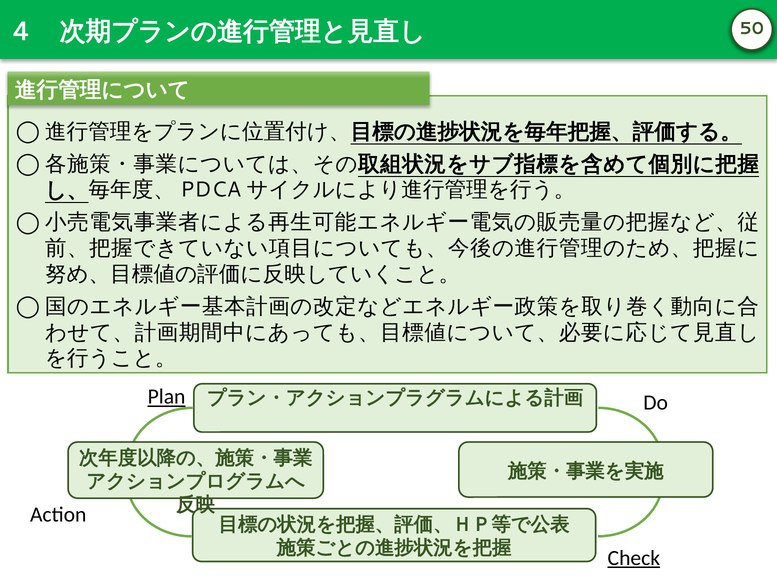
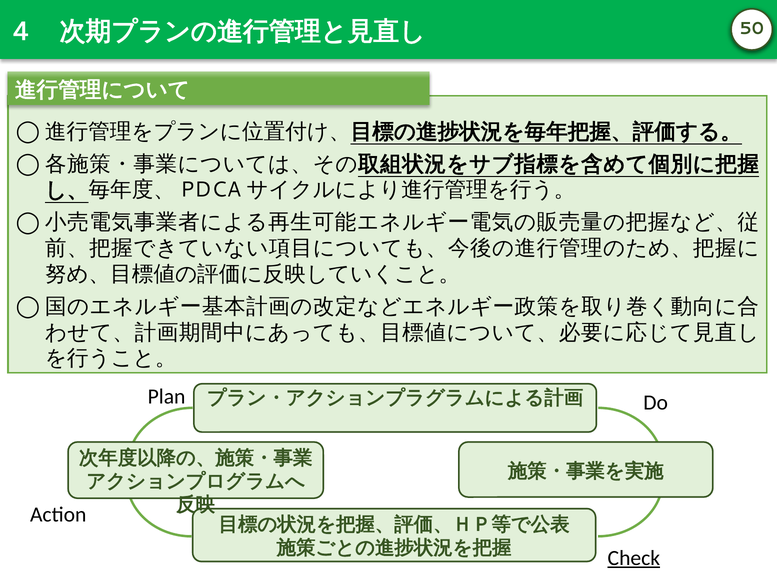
Plan underline: present -> none
